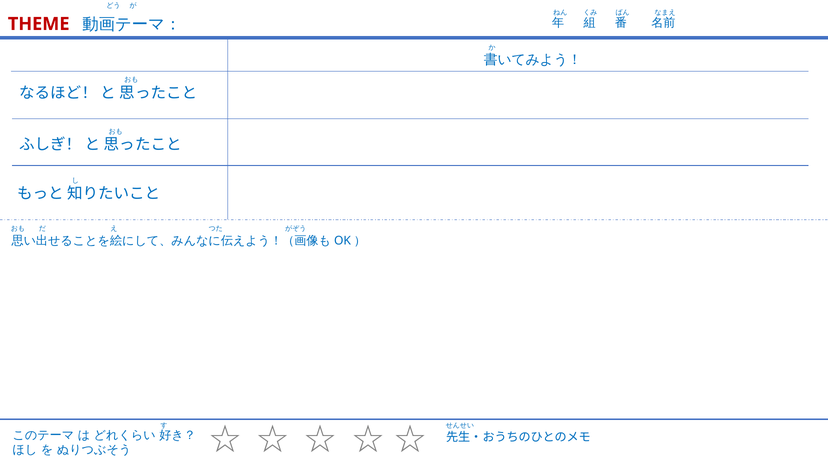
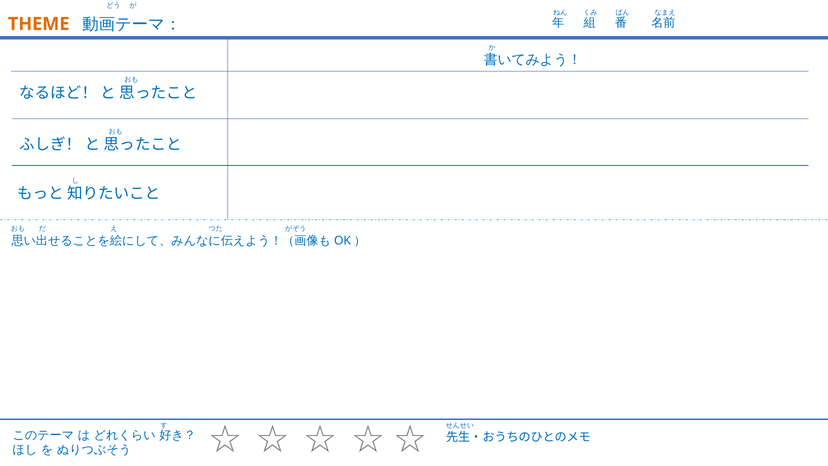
THEME colour: red -> orange
